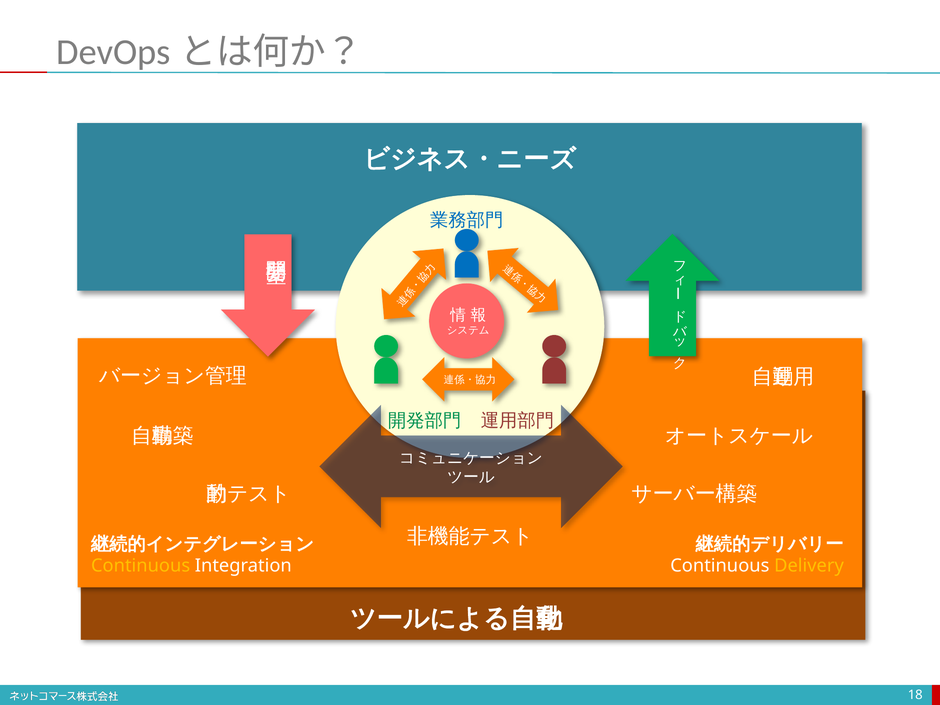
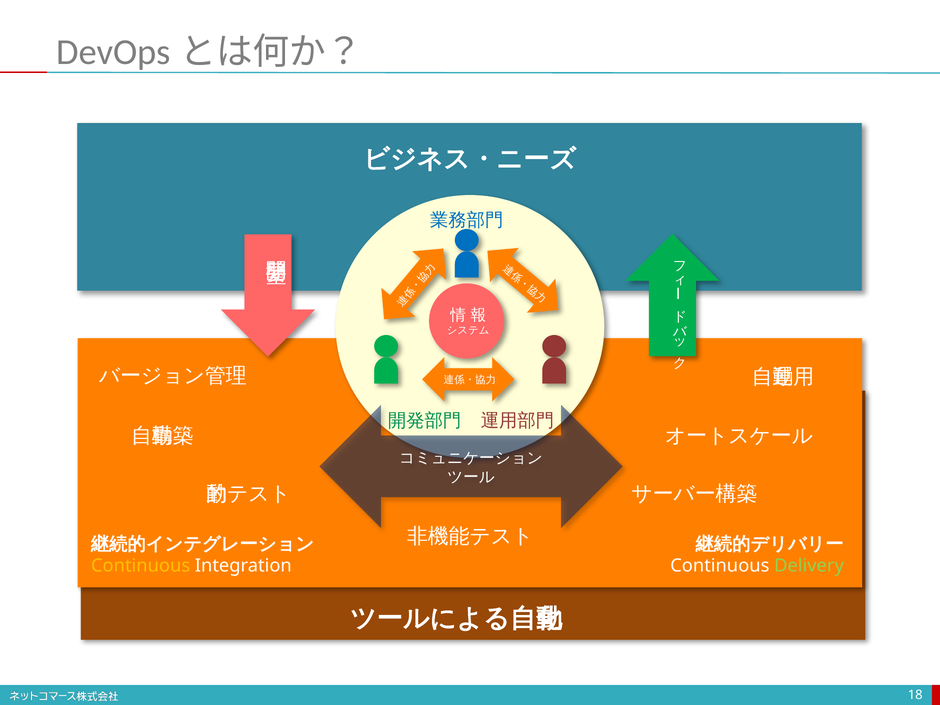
Delivery colour: yellow -> light green
